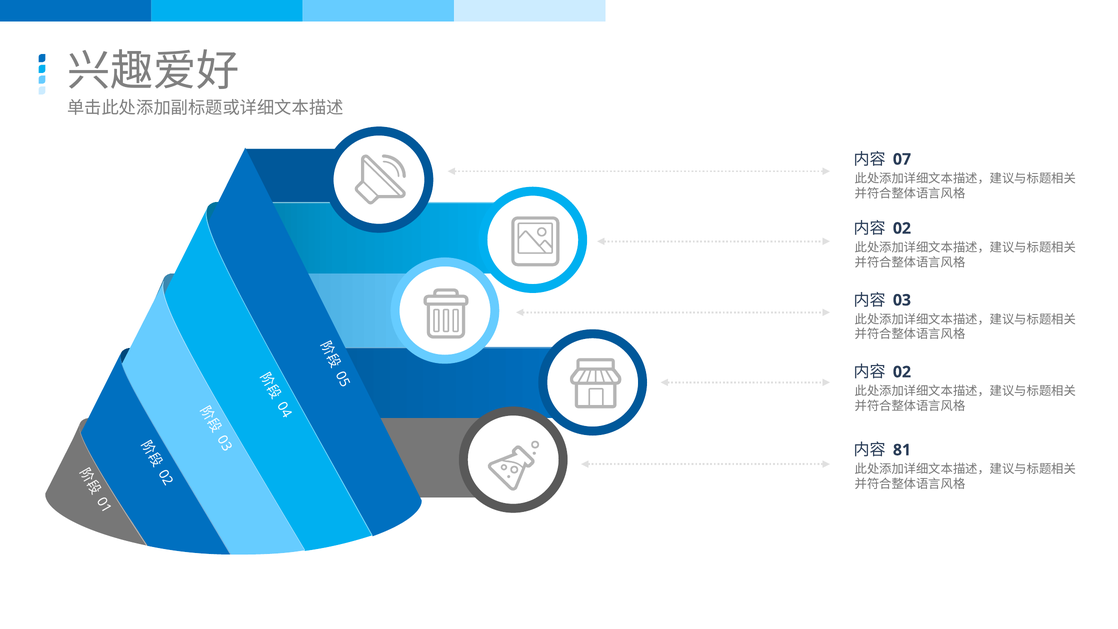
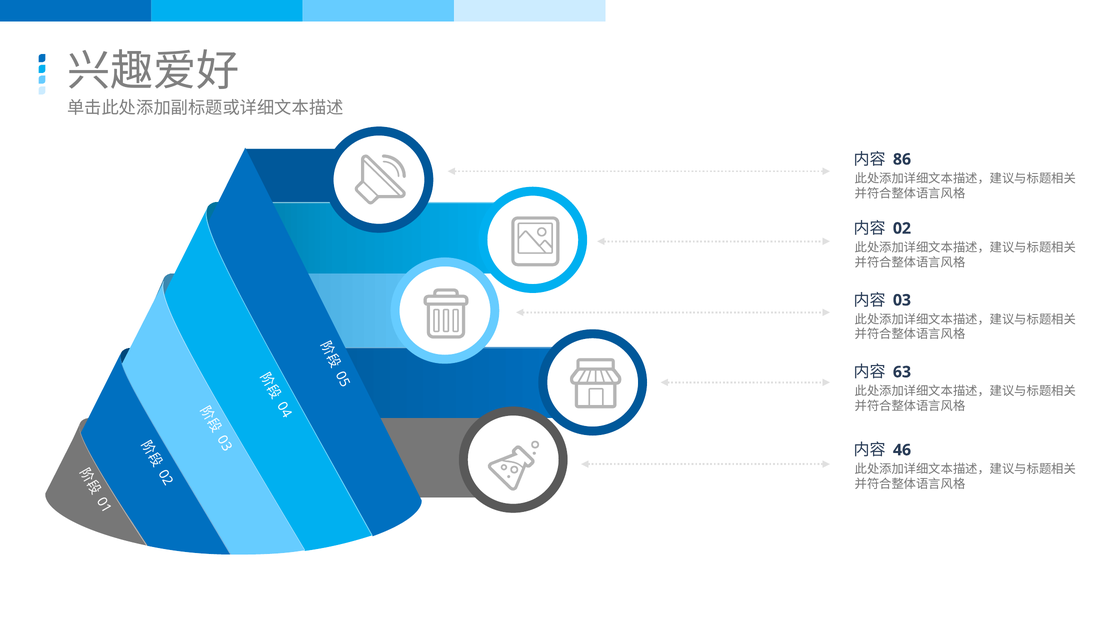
07: 07 -> 86
02 at (902, 372): 02 -> 63
81: 81 -> 46
